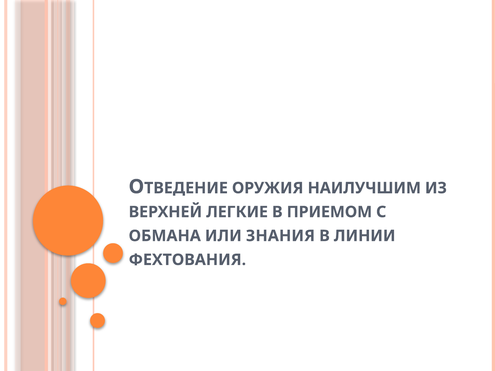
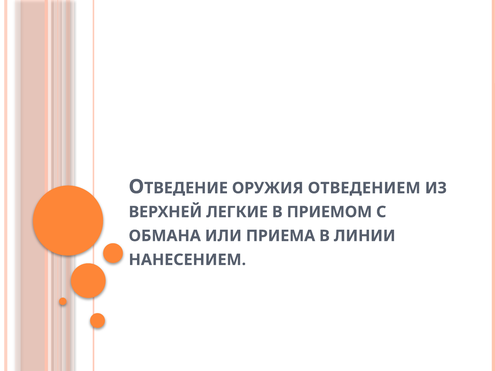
НАИЛУЧШИМ: НАИЛУЧШИМ -> ОТВЕДЕНИЕМ
ЗНАНИЯ: ЗНАНИЯ -> ПРИЕМА
ФЕХТОВАНИЯ: ФЕХТОВАНИЯ -> НАНЕСЕНИЕМ
